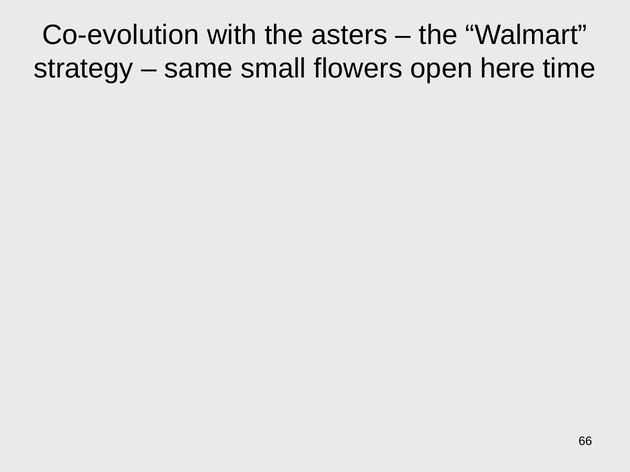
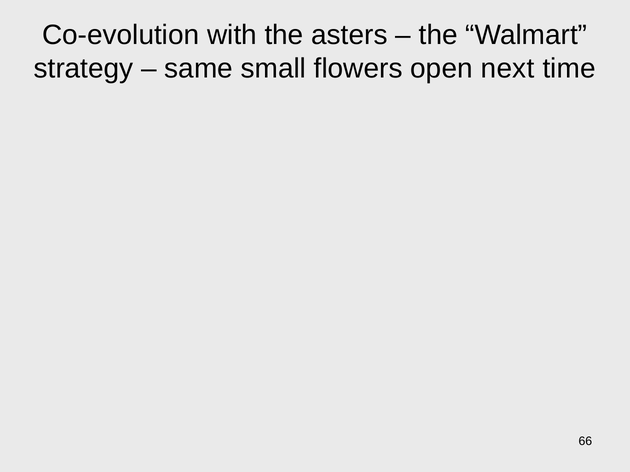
here: here -> next
